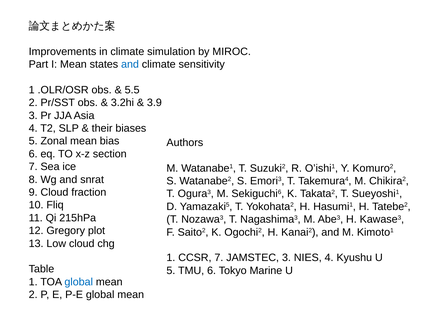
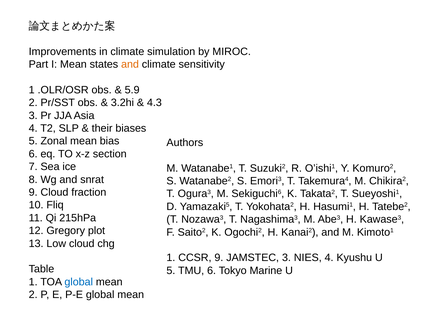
and at (130, 64) colour: blue -> orange
5.5: 5.5 -> 5.9
3.9: 3.9 -> 4.3
CCSR 7: 7 -> 9
